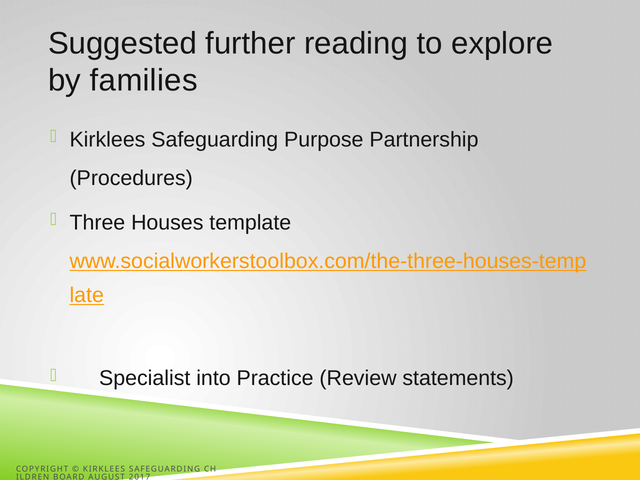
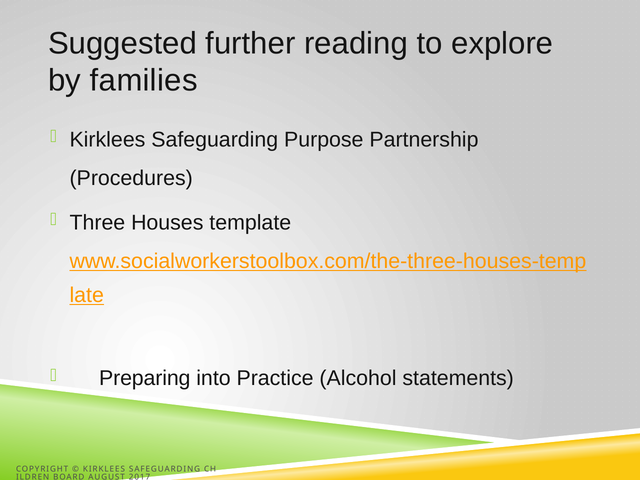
Specialist: Specialist -> Preparing
Review: Review -> Alcohol
